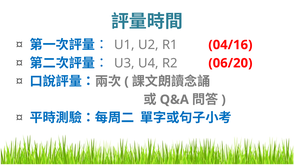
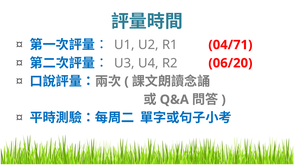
04/16: 04/16 -> 04/71
